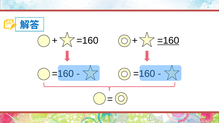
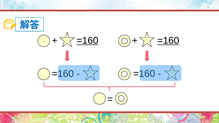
=160 at (87, 41) underline: none -> present
